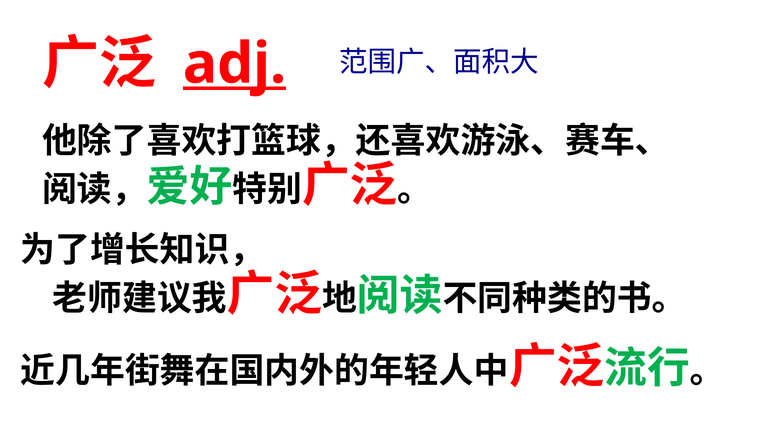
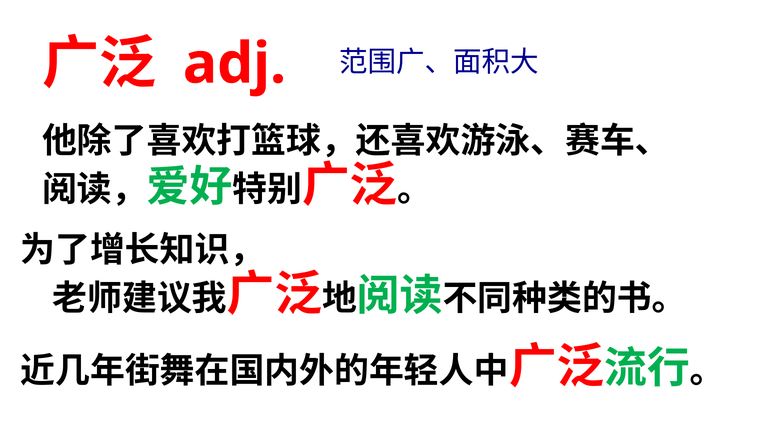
adj underline: present -> none
